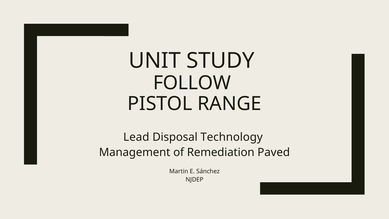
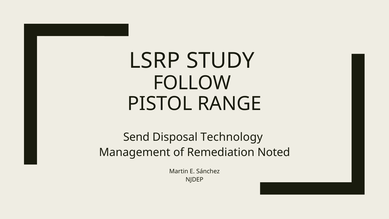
UNIT: UNIT -> LSRP
Lead: Lead -> Send
Paved: Paved -> Noted
